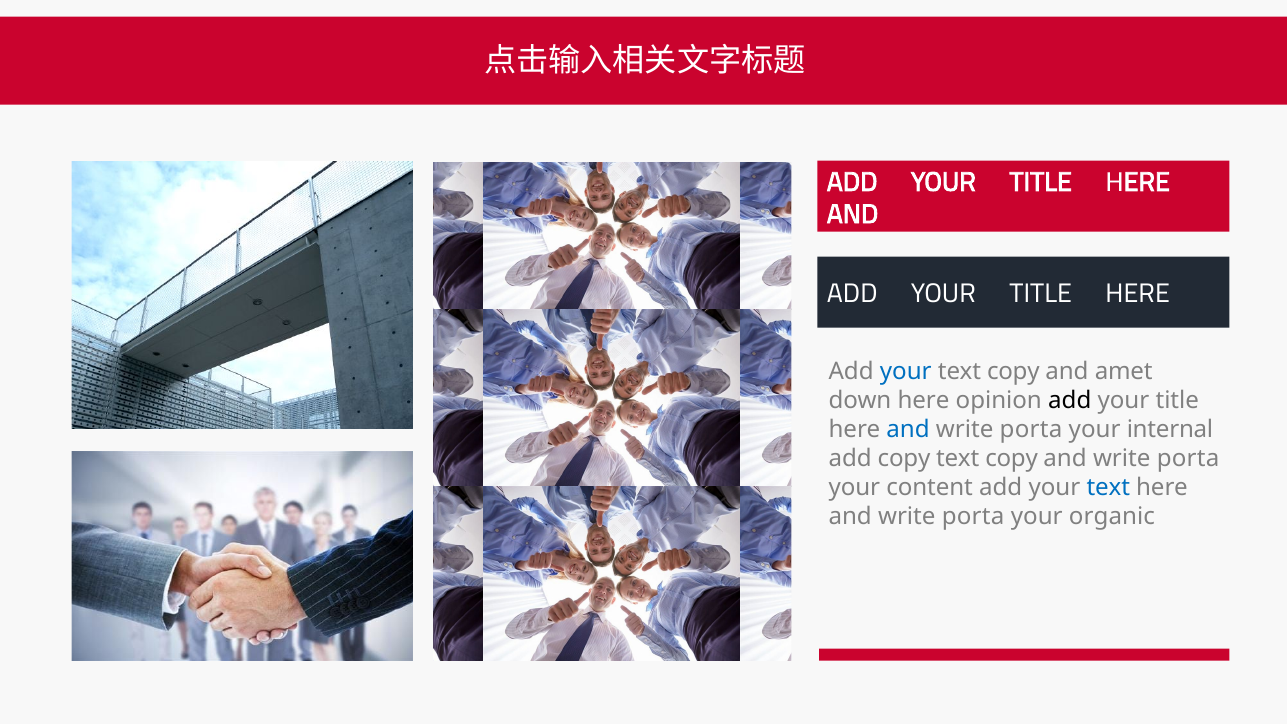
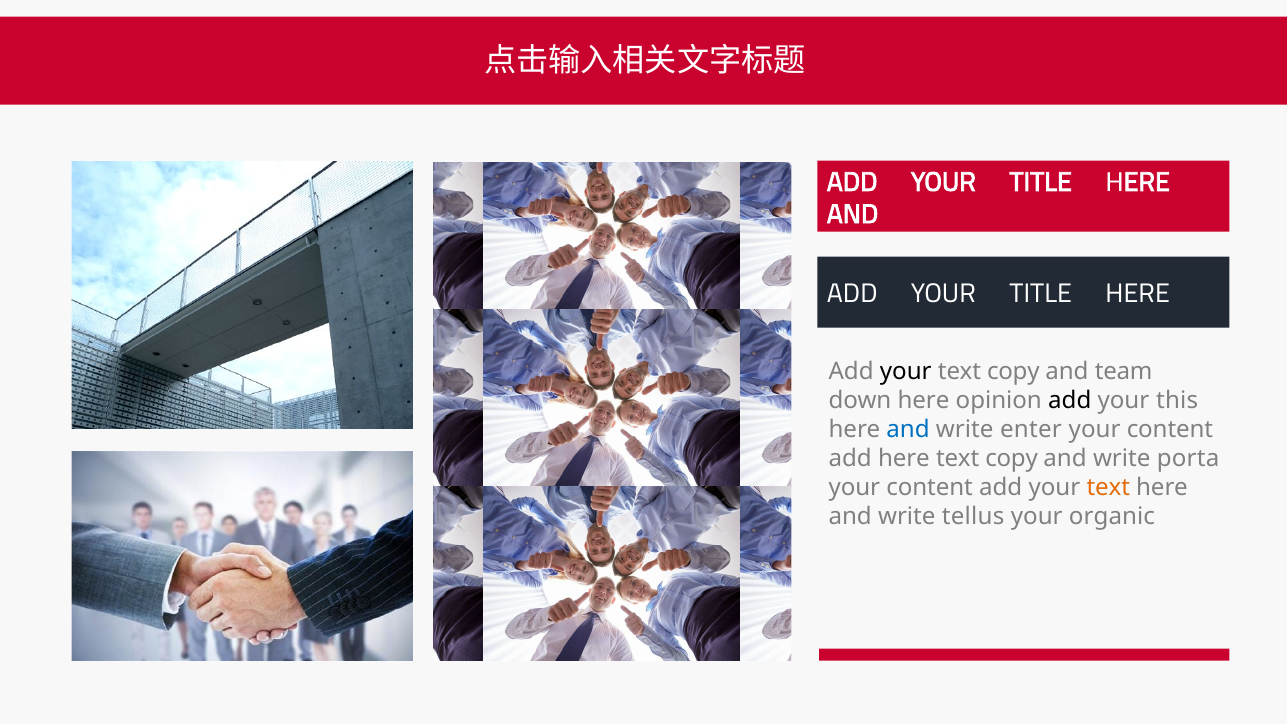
your at (906, 371) colour: blue -> black
amet: amet -> team
title at (1177, 400): title -> this
porta at (1031, 429): porta -> enter
internal at (1170, 429): internal -> content
add copy: copy -> here
text at (1108, 487) colour: blue -> orange
porta at (973, 516): porta -> tellus
